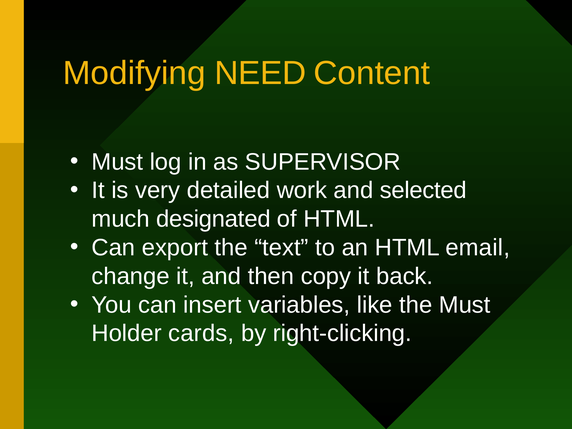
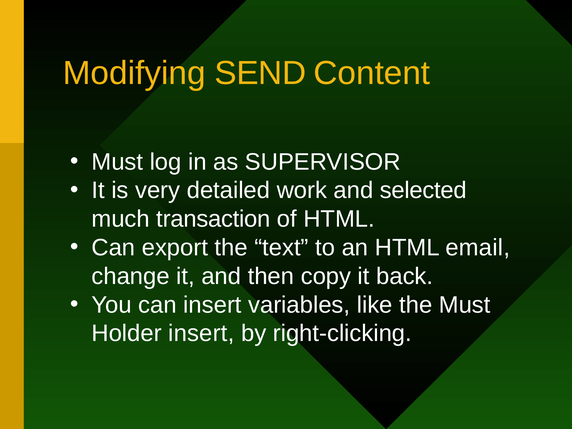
NEED: NEED -> SEND
designated: designated -> transaction
Holder cards: cards -> insert
